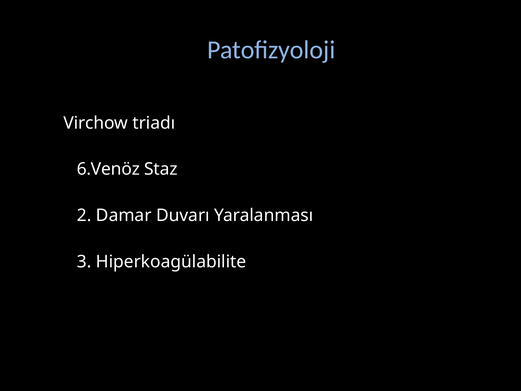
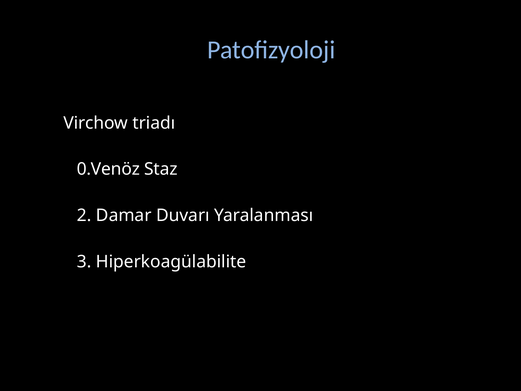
6.Venöz: 6.Venöz -> 0.Venöz
